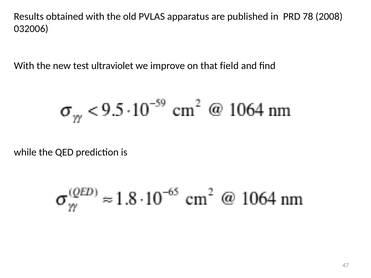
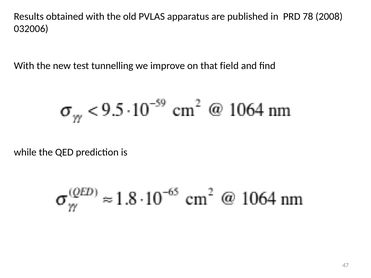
ultraviolet: ultraviolet -> tunnelling
